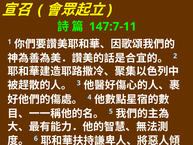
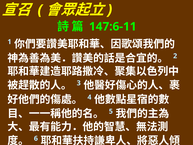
147:7-11: 147:7-11 -> 147:6-11
